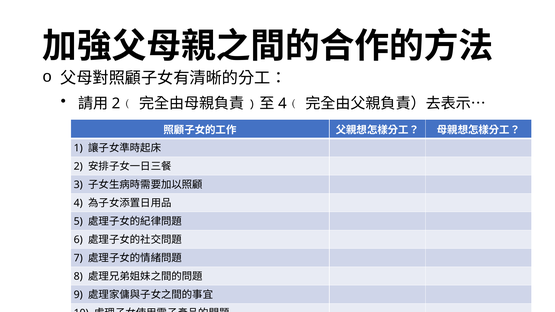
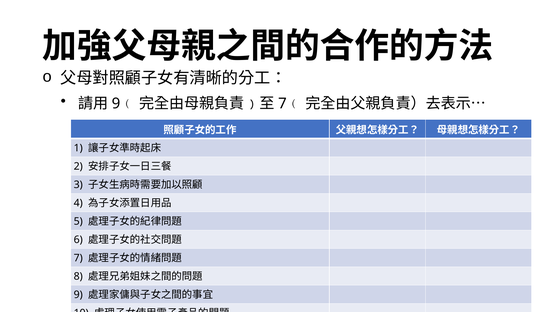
2 at (116, 104): 2 -> 9
4 at (282, 104): 4 -> 7
